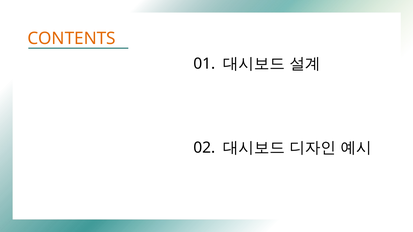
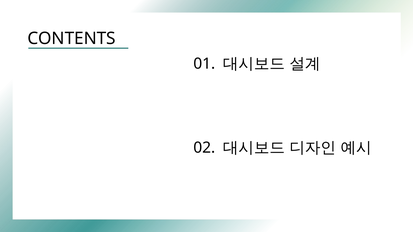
CONTENTS colour: orange -> black
